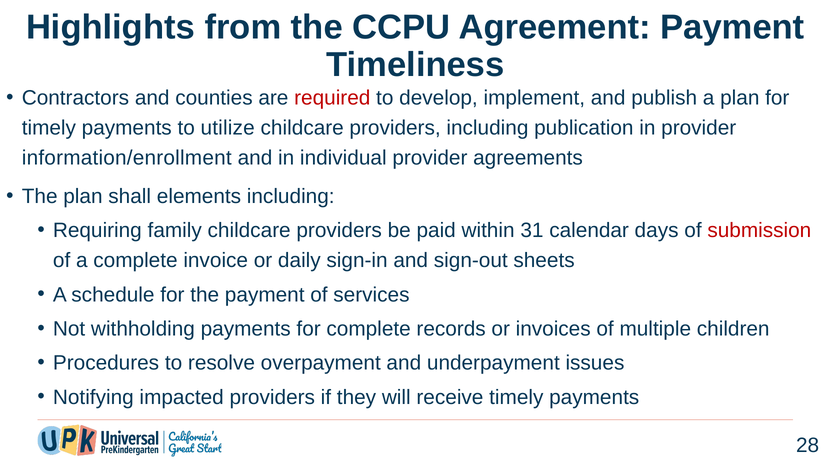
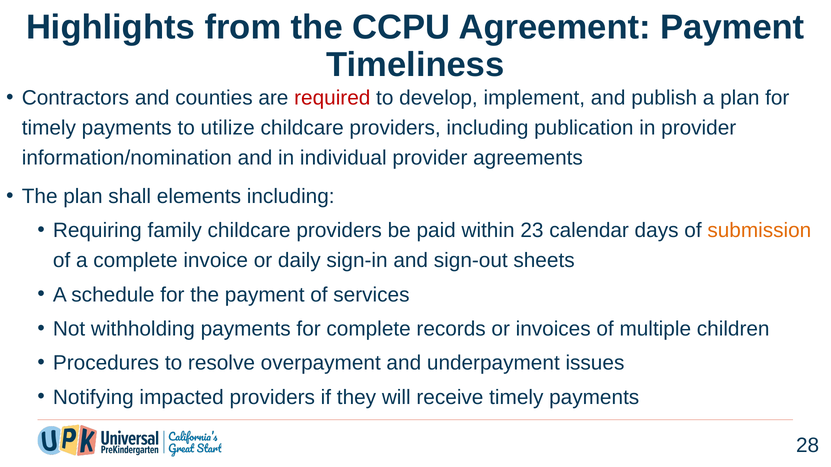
information/enrollment: information/enrollment -> information/nomination
31: 31 -> 23
submission colour: red -> orange
